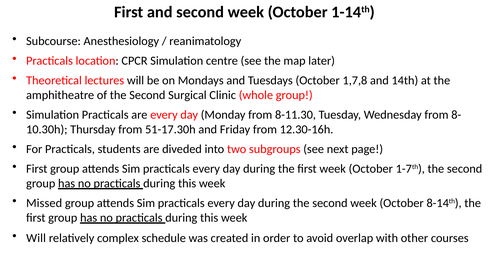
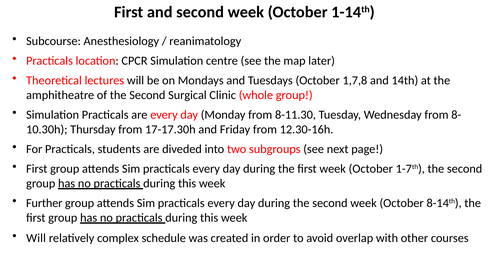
51-17.30h: 51-17.30h -> 17-17.30h
Missed: Missed -> Further
